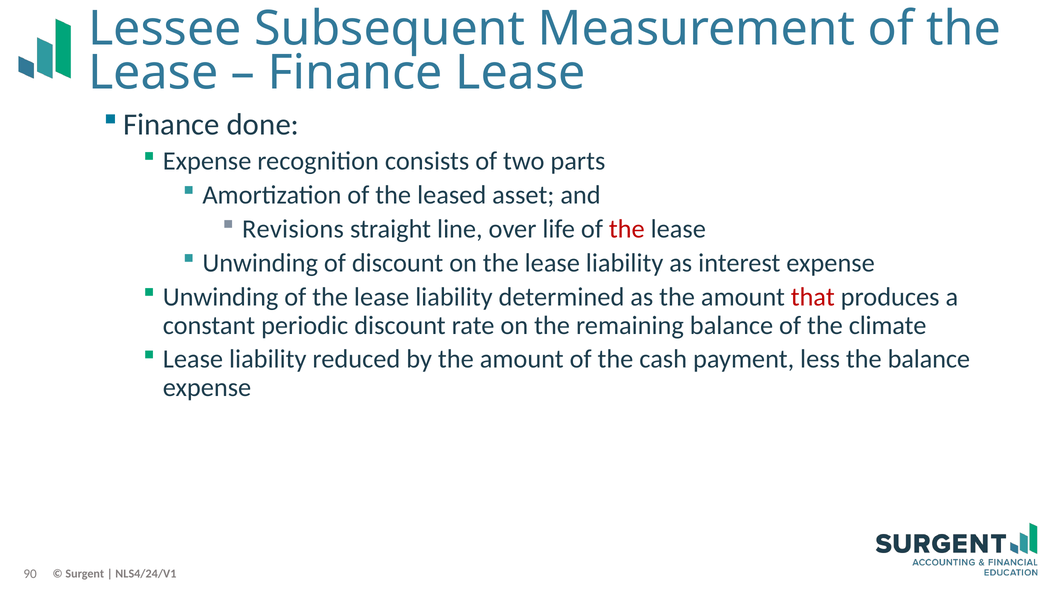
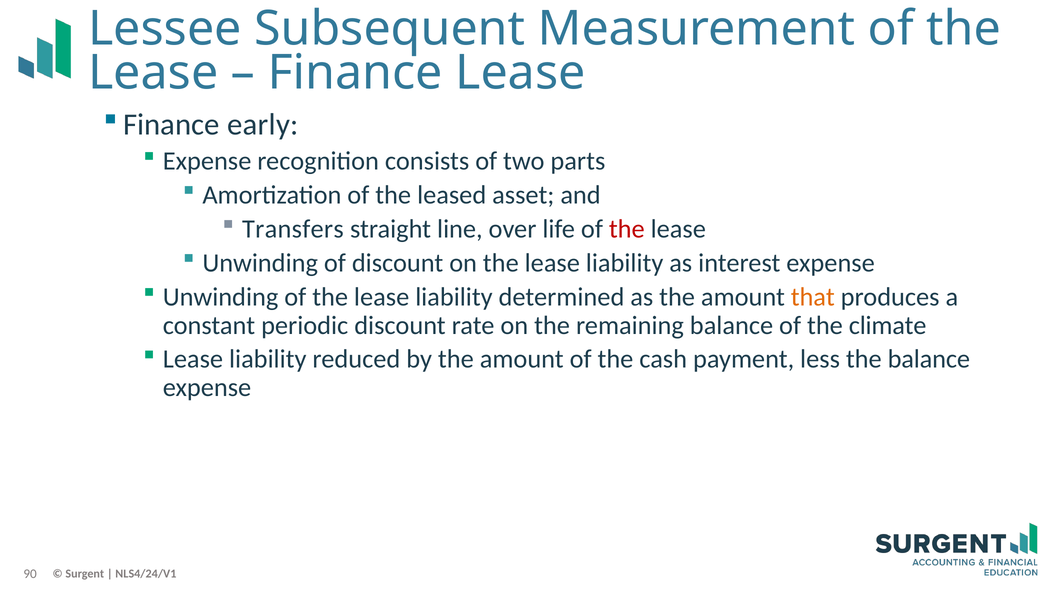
done: done -> early
Revisions: Revisions -> Transfers
that colour: red -> orange
